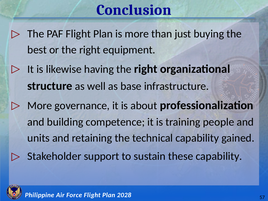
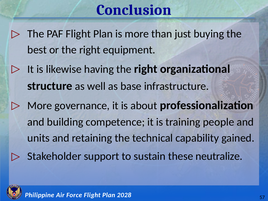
these capability: capability -> neutralize
